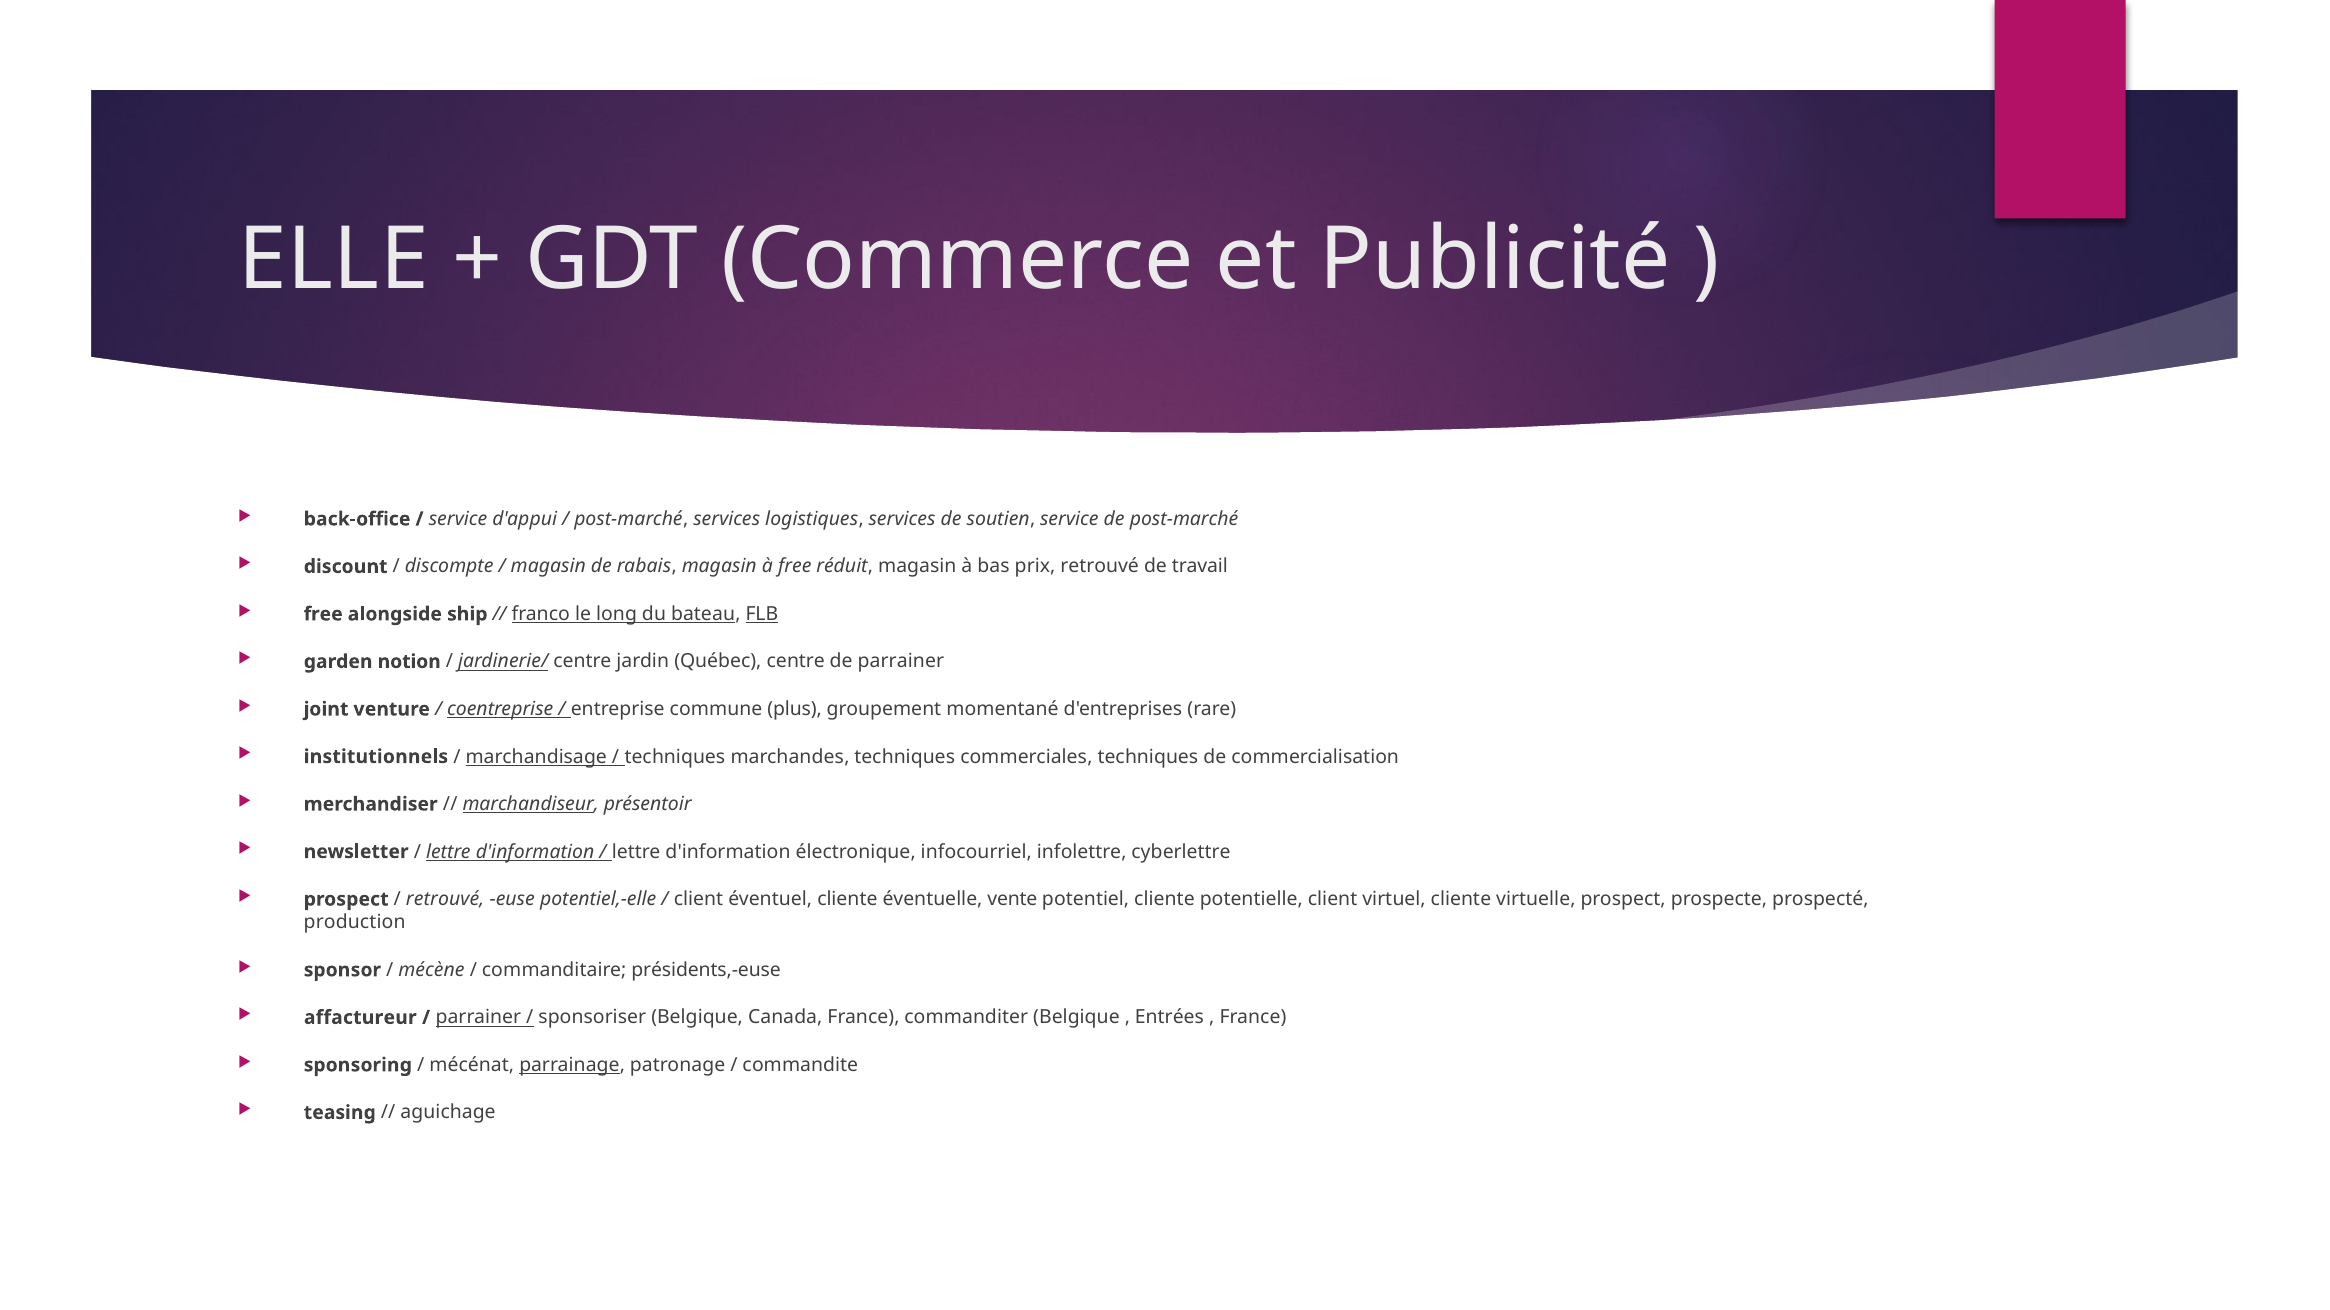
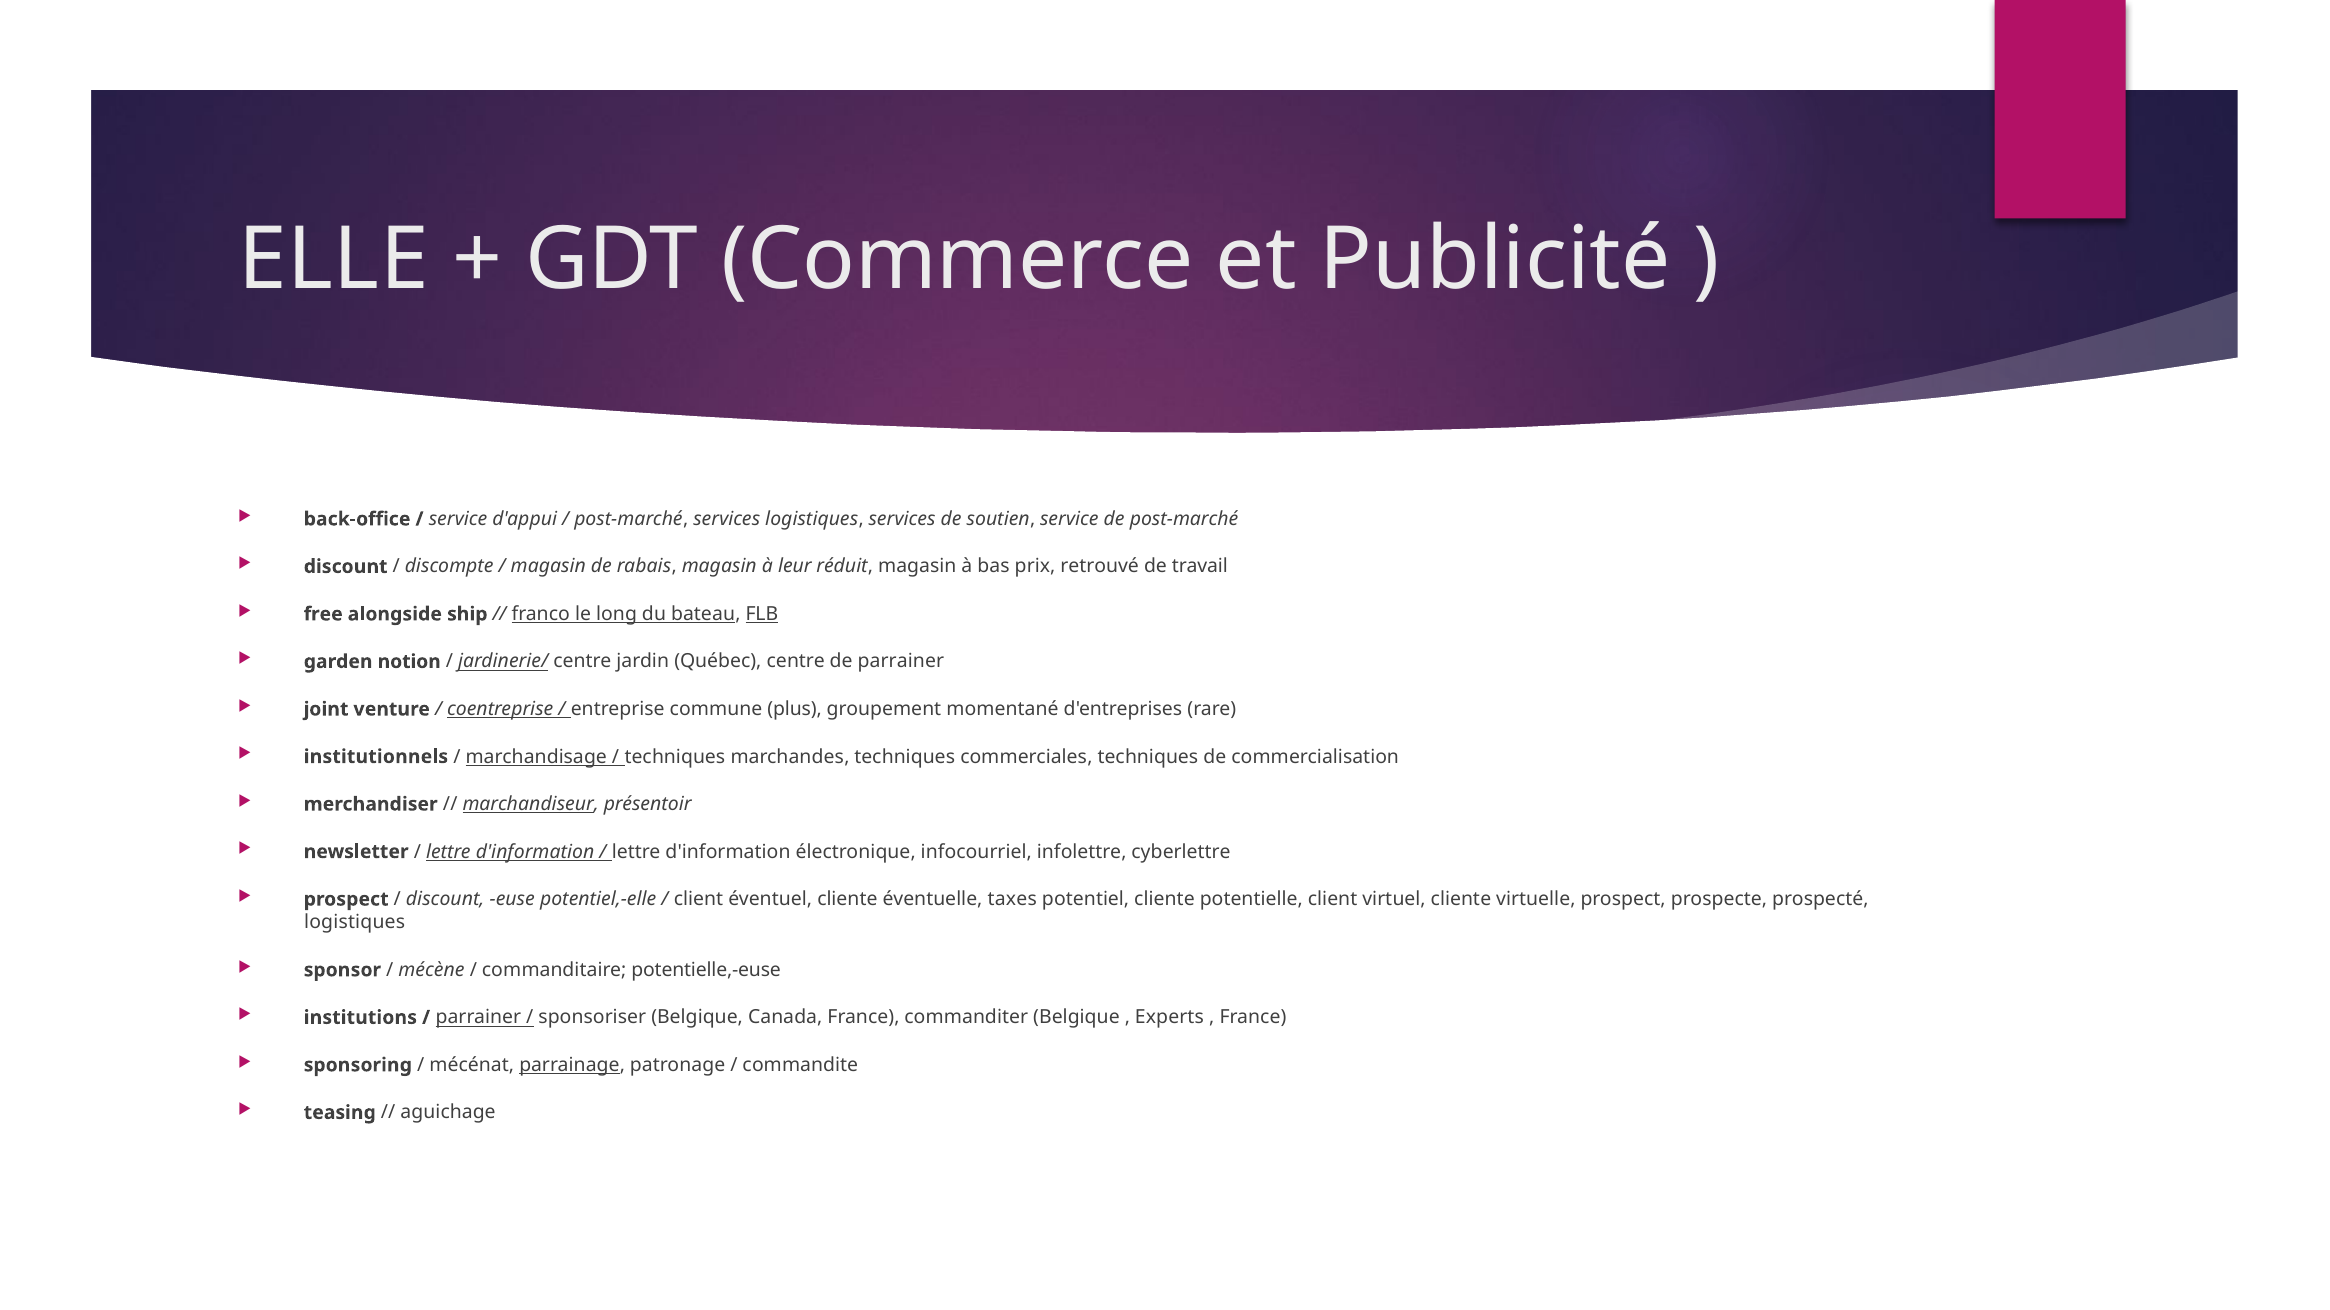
à free: free -> leur
retrouvé at (445, 900): retrouvé -> discount
vente: vente -> taxes
production at (355, 923): production -> logistiques
présidents,-euse: présidents,-euse -> potentielle,-euse
affactureur: affactureur -> institutions
Entrées: Entrées -> Experts
